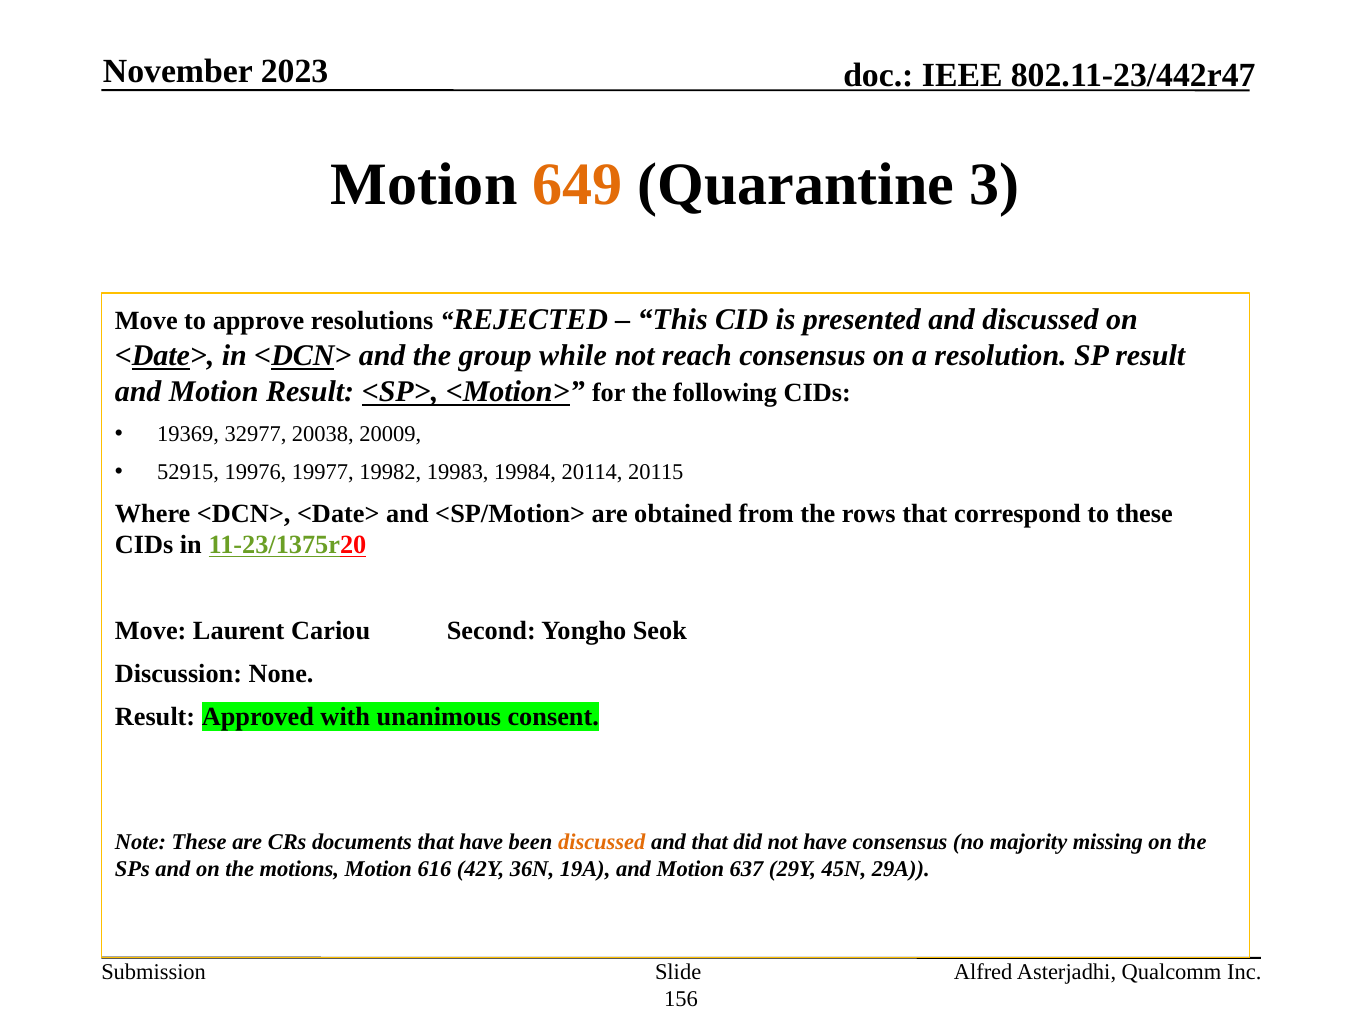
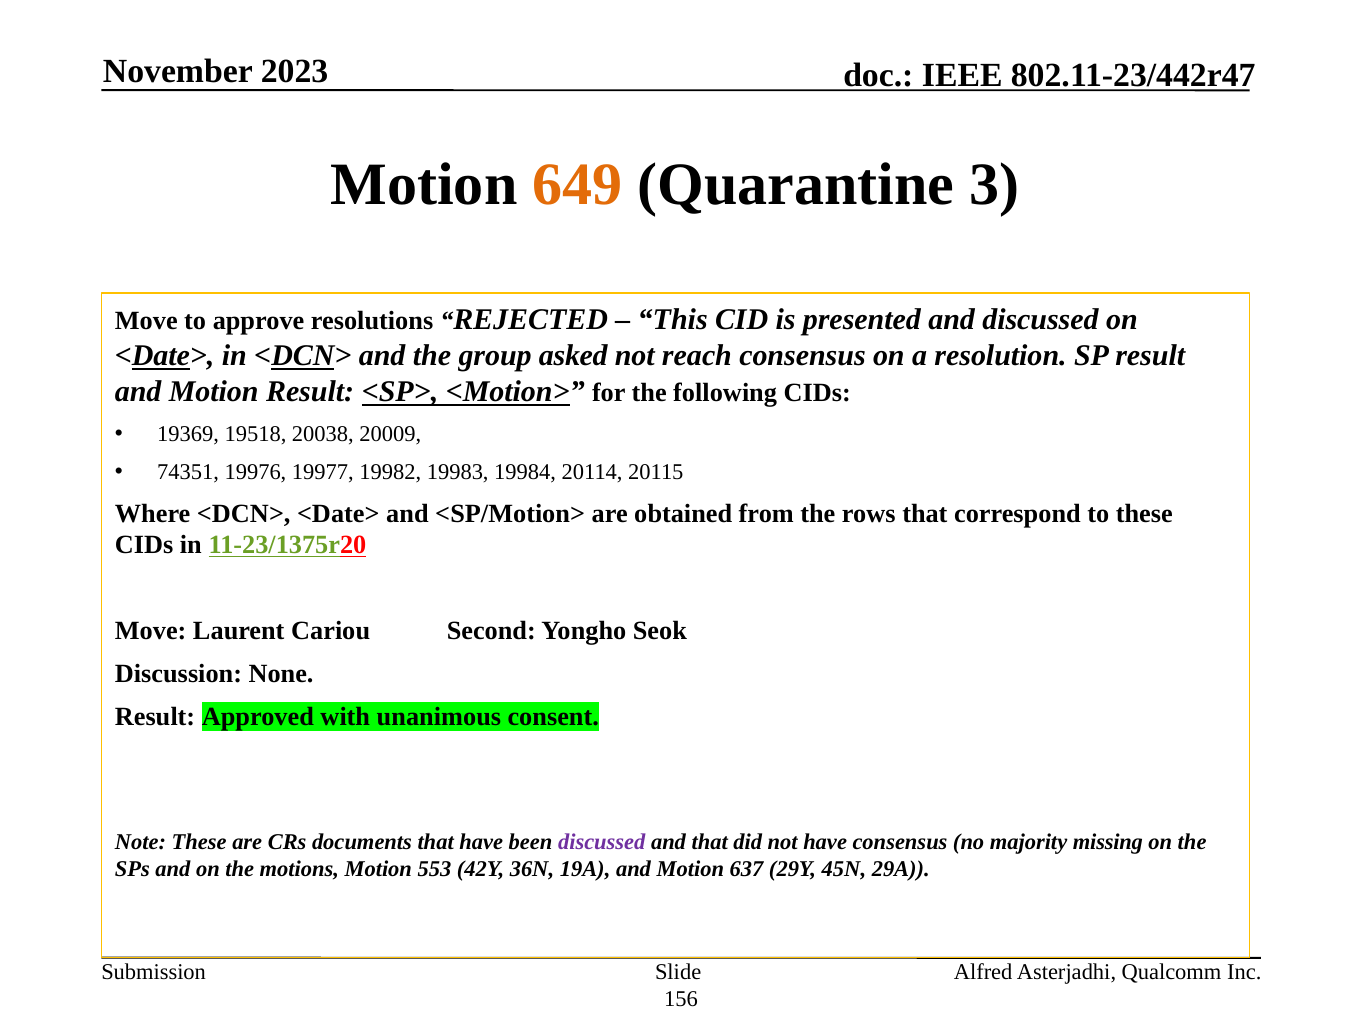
while: while -> asked
32977: 32977 -> 19518
52915: 52915 -> 74351
discussed at (602, 842) colour: orange -> purple
616: 616 -> 553
